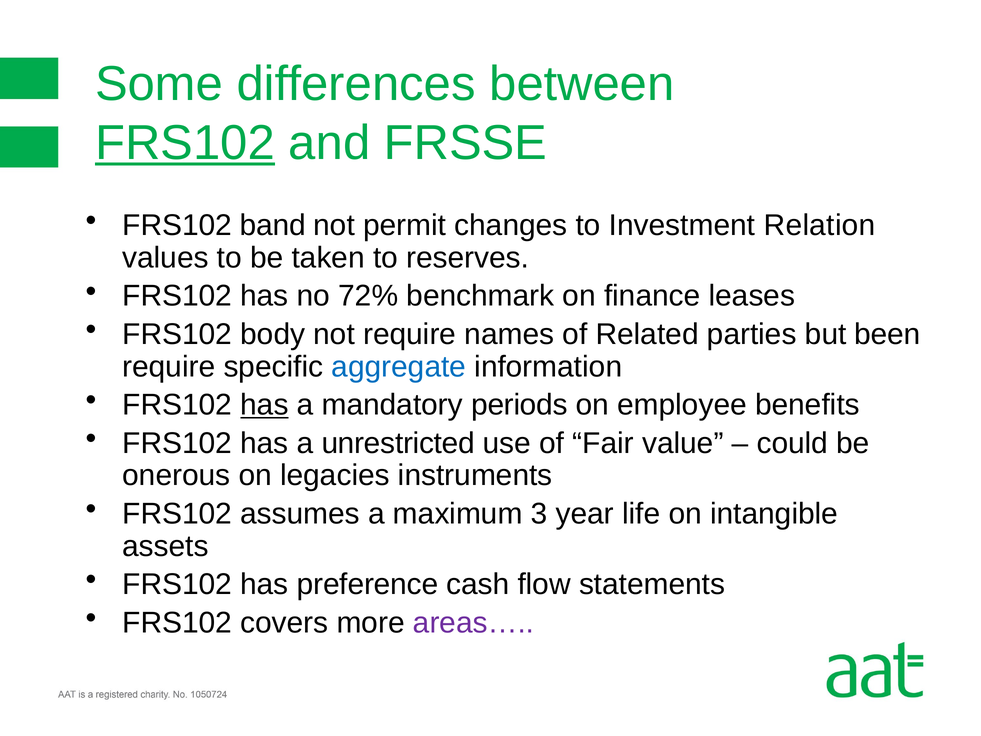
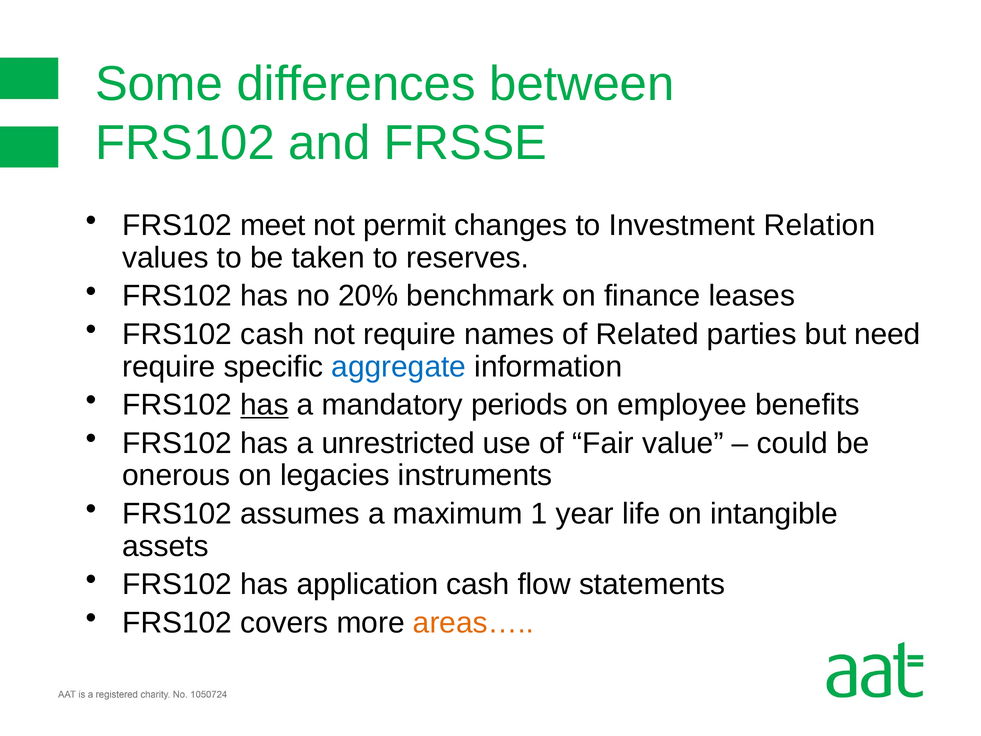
FRS102 at (185, 143) underline: present -> none
band: band -> meet
72%: 72% -> 20%
FRS102 body: body -> cash
been: been -> need
3: 3 -> 1
preference: preference -> application
areas… colour: purple -> orange
